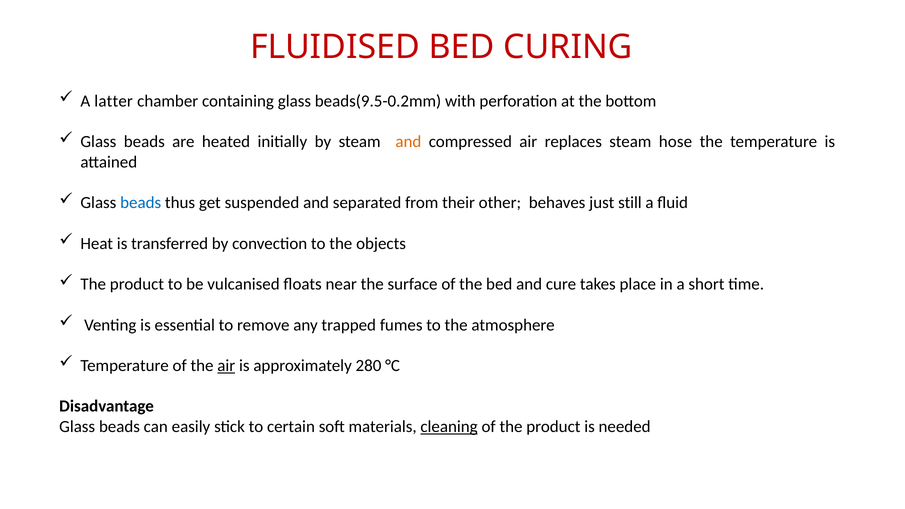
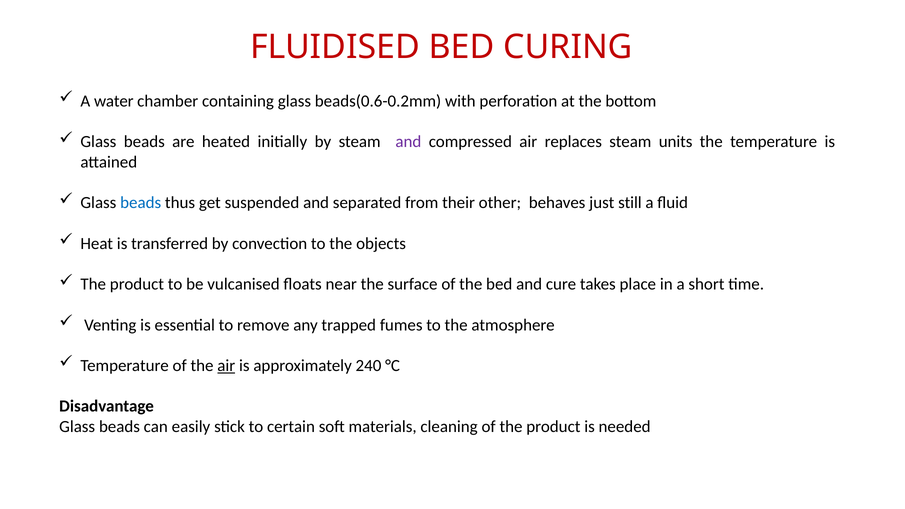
latter: latter -> water
beads(9.5-0.2mm: beads(9.5-0.2mm -> beads(0.6-0.2mm
and at (408, 142) colour: orange -> purple
hose: hose -> units
280: 280 -> 240
cleaning underline: present -> none
